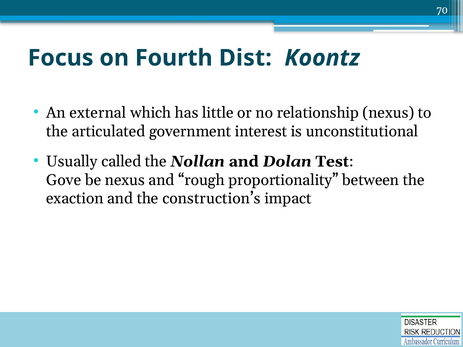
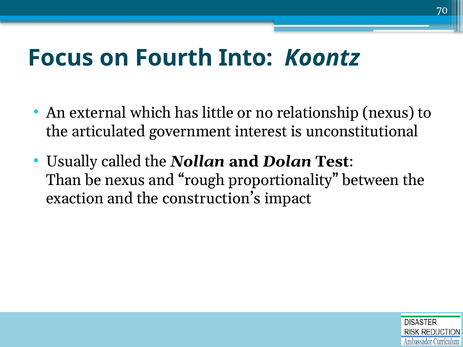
Dist: Dist -> Into
Gove: Gove -> Than
